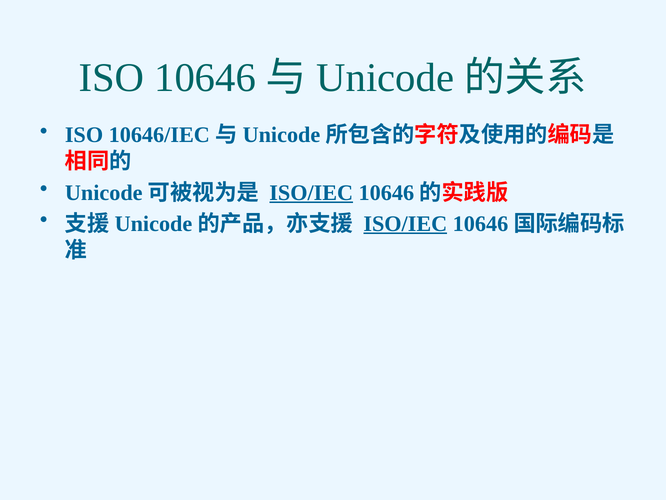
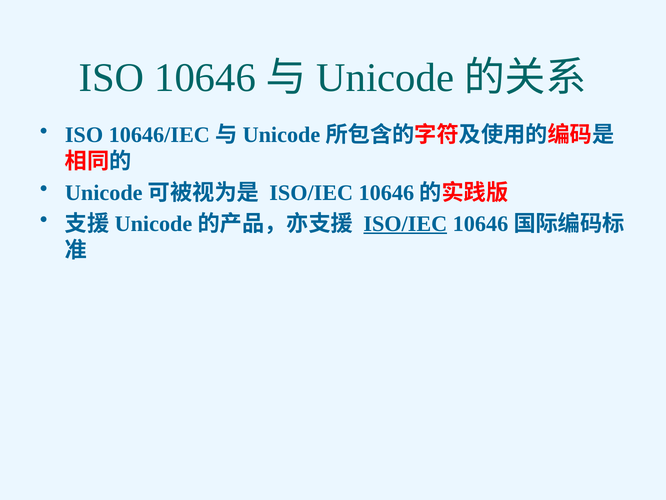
ISO/IEC at (311, 192) underline: present -> none
